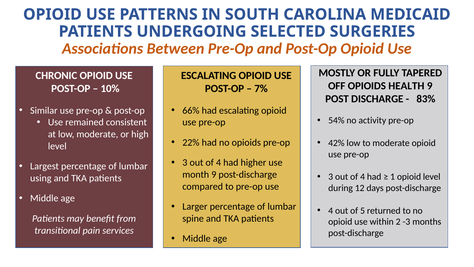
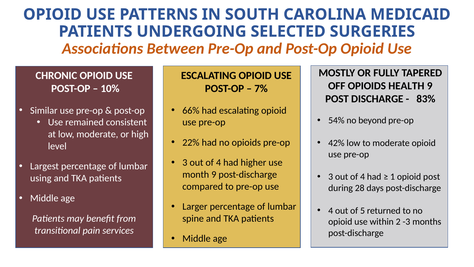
activity: activity -> beyond
opioid level: level -> post
12: 12 -> 28
